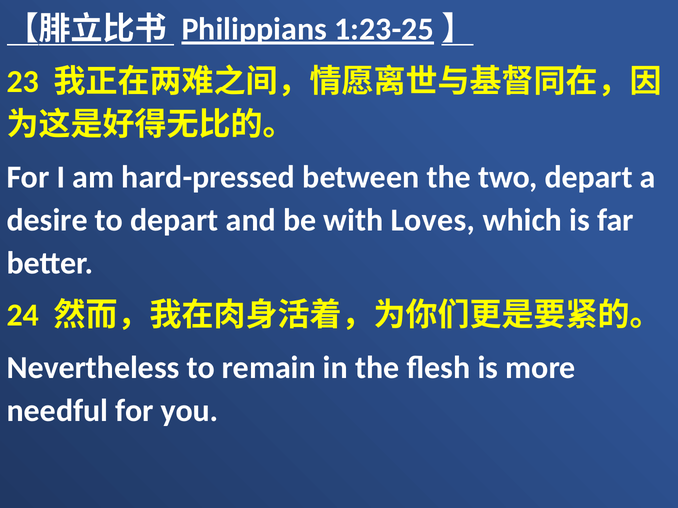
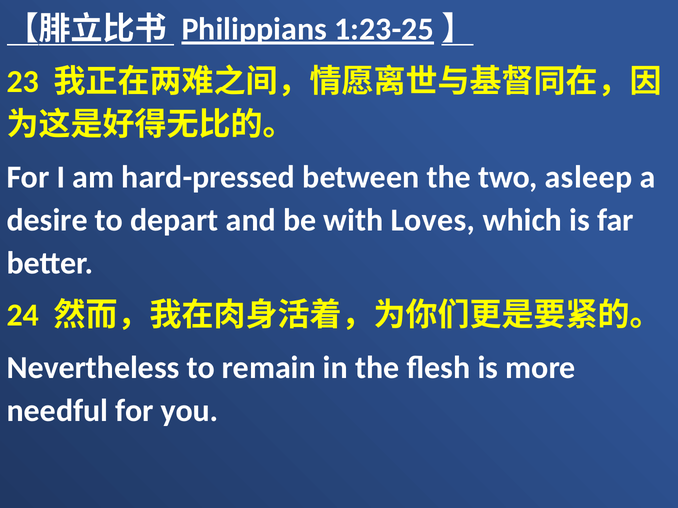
two depart: depart -> asleep
